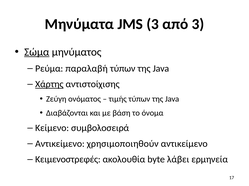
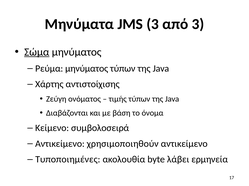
Ρεύμα παραλαβή: παραλαβή -> μηνύματος
Χάρτης underline: present -> none
Κειμενοστρεφές: Κειμενοστρεφές -> Τυποποιημένες
